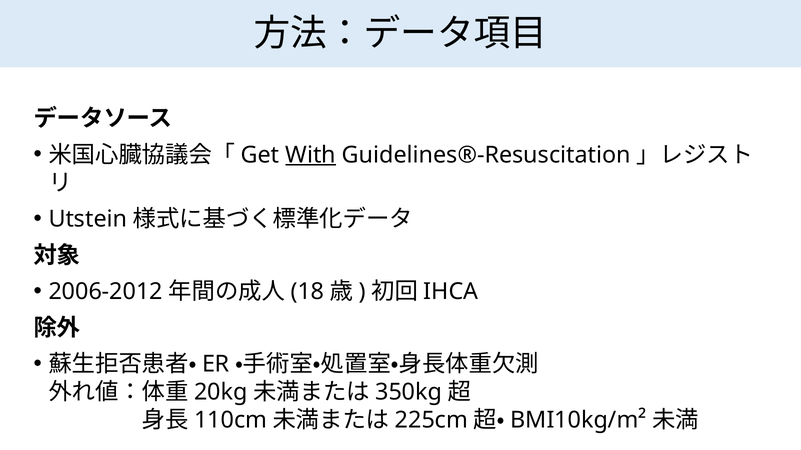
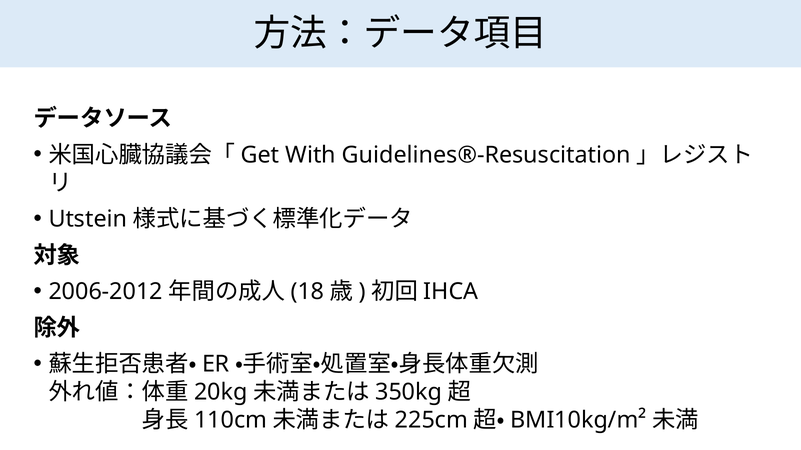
With underline: present -> none
